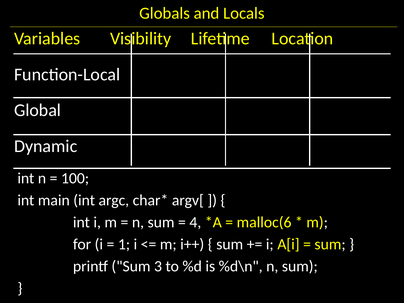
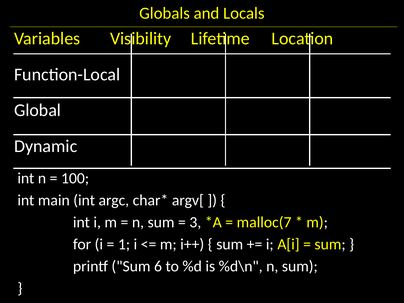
4: 4 -> 3
malloc(6: malloc(6 -> malloc(7
3: 3 -> 6
